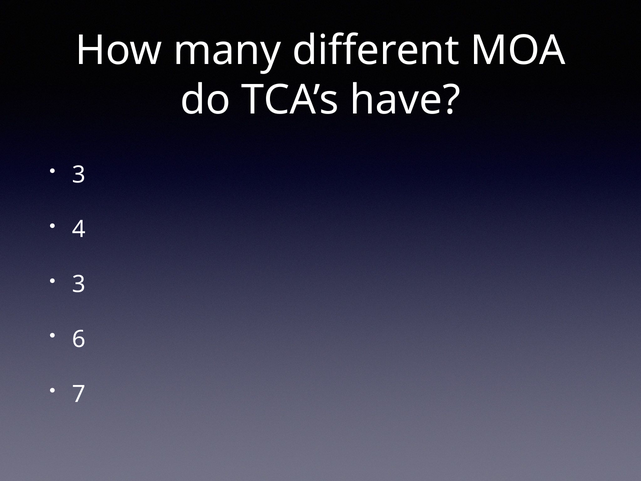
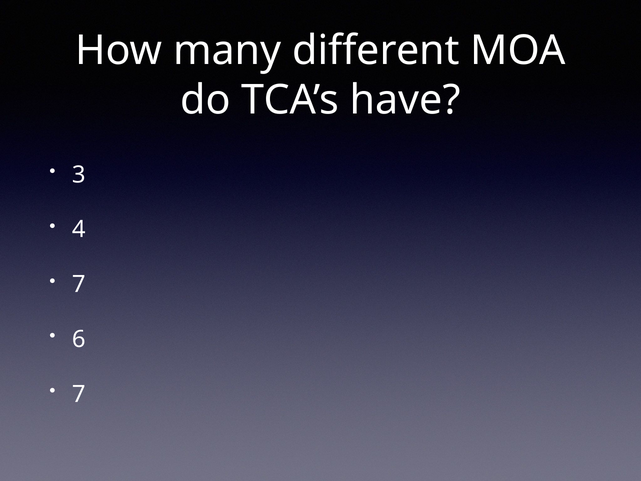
3 at (79, 284): 3 -> 7
